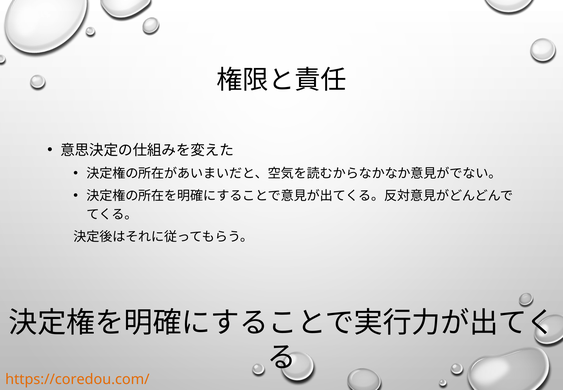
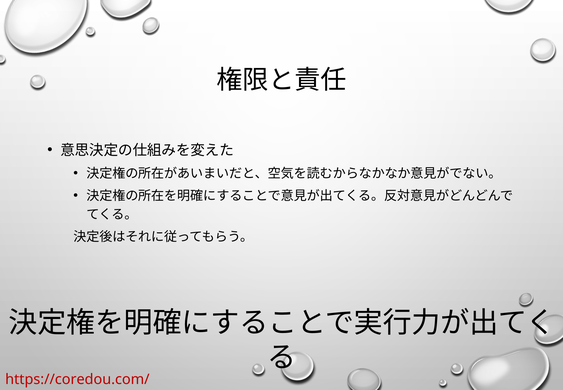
https://coredou.com/ colour: orange -> red
